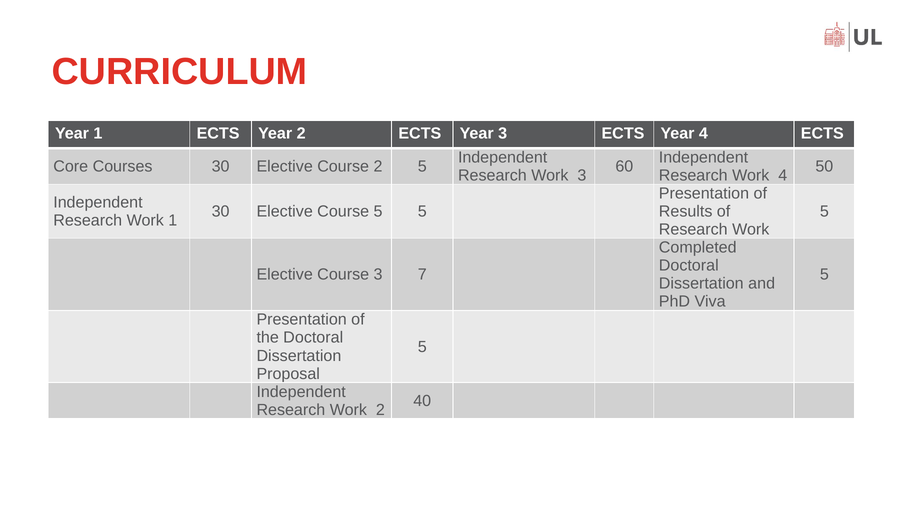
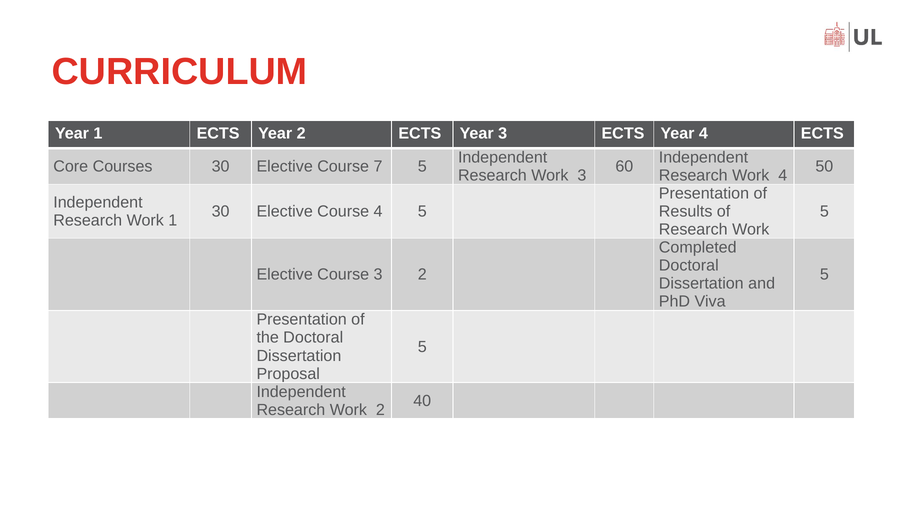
Course 2: 2 -> 7
Course 5: 5 -> 4
3 7: 7 -> 2
